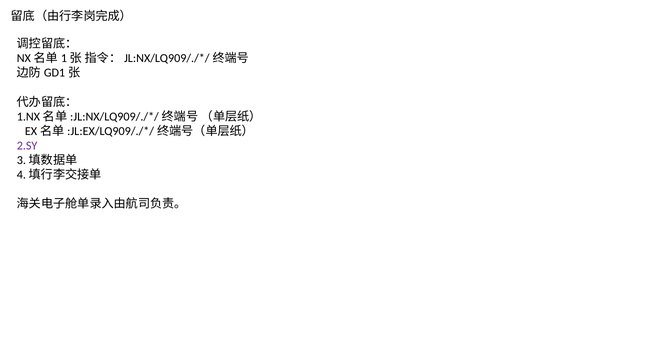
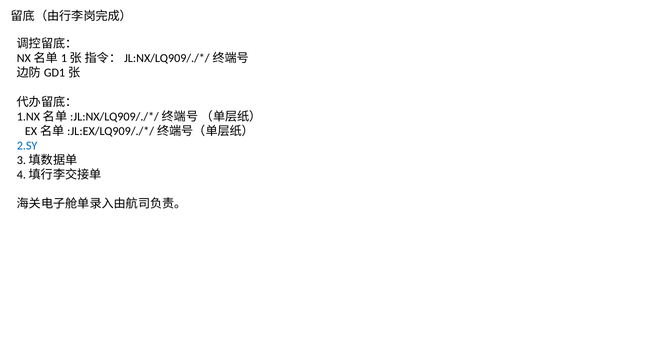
2.SY colour: purple -> blue
